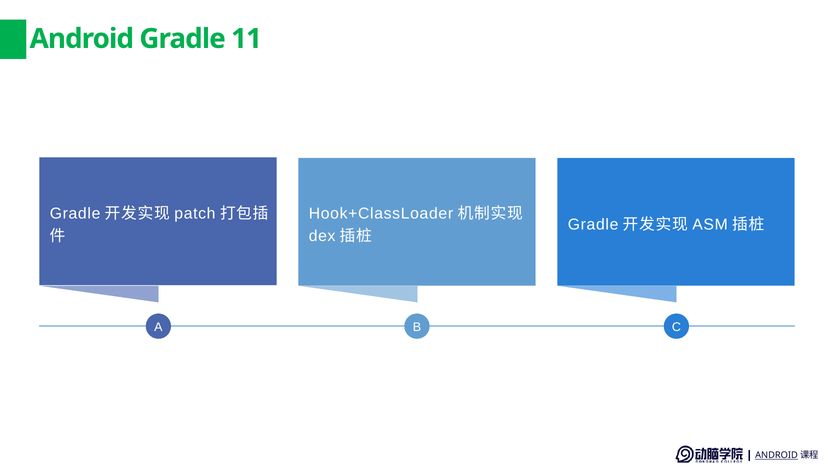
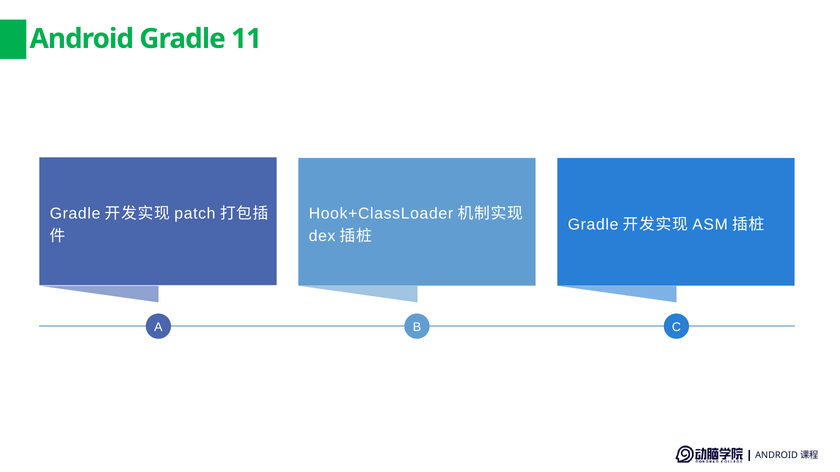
ANDROID at (777, 456) underline: present -> none
